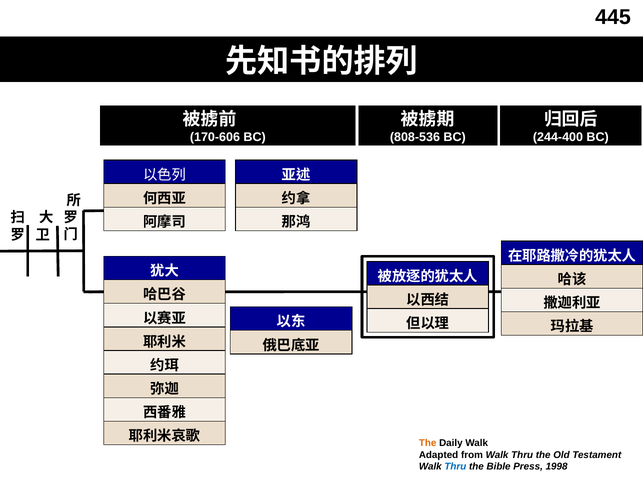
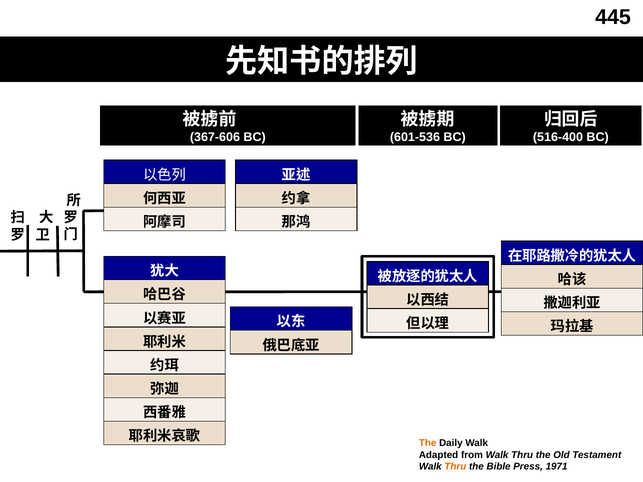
170-606: 170-606 -> 367-606
808-536: 808-536 -> 601-536
244-400: 244-400 -> 516-400
Thru at (455, 467) colour: blue -> orange
1998: 1998 -> 1971
